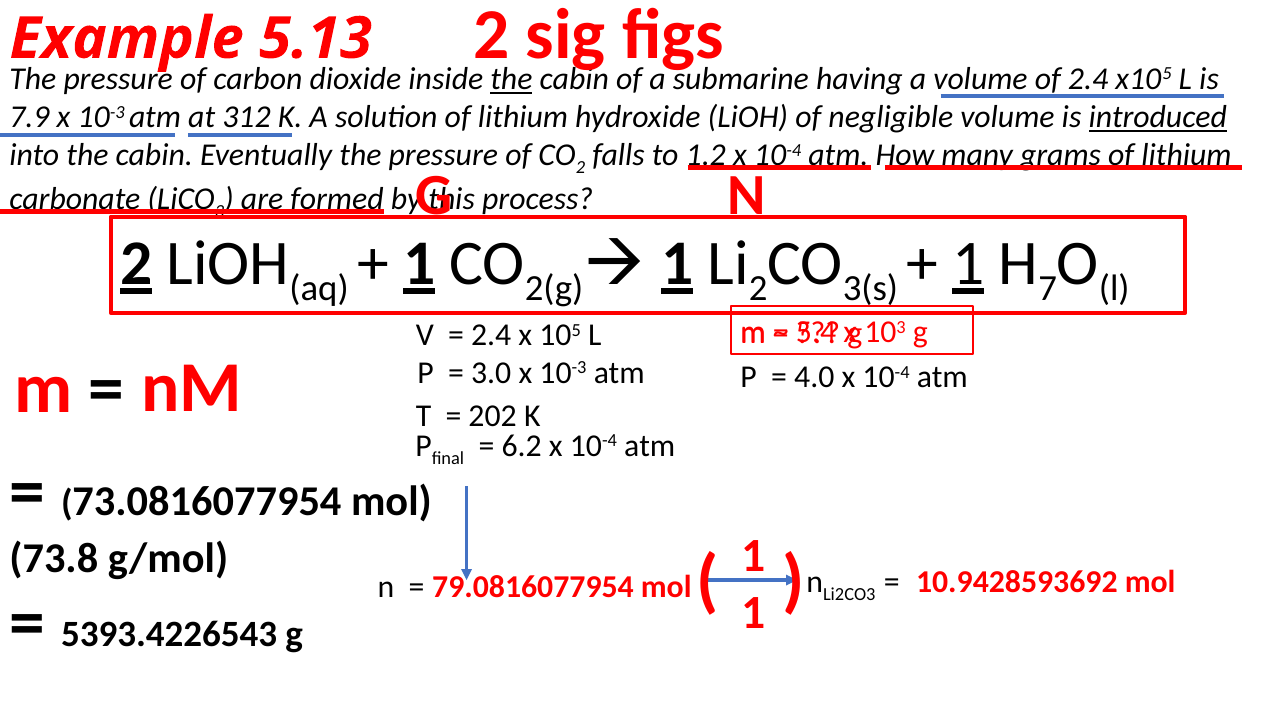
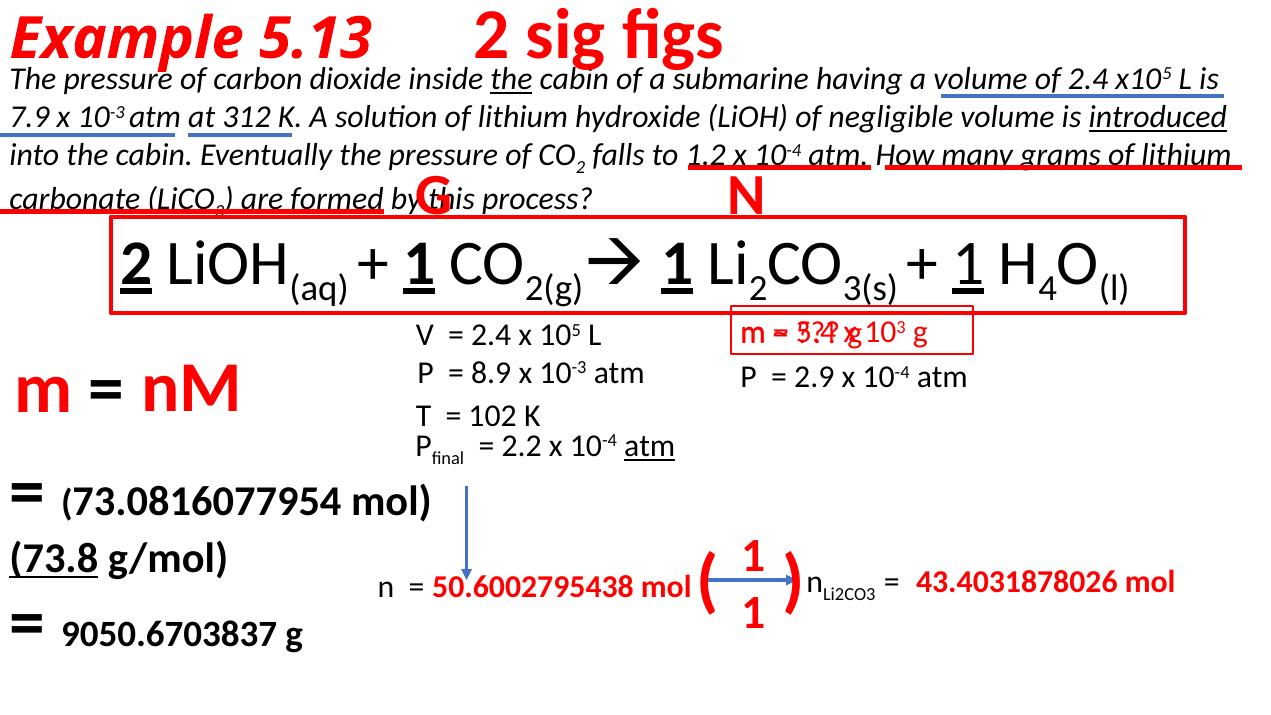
7: 7 -> 4
3.0: 3.0 -> 8.9
4.0: 4.0 -> 2.9
202: 202 -> 102
6.2: 6.2 -> 2.2
atm at (650, 446) underline: none -> present
73.8 underline: none -> present
10.9428593692: 10.9428593692 -> 43.4031878026
79.0816077954: 79.0816077954 -> 50.6002795438
5393.4226543: 5393.4226543 -> 9050.6703837
